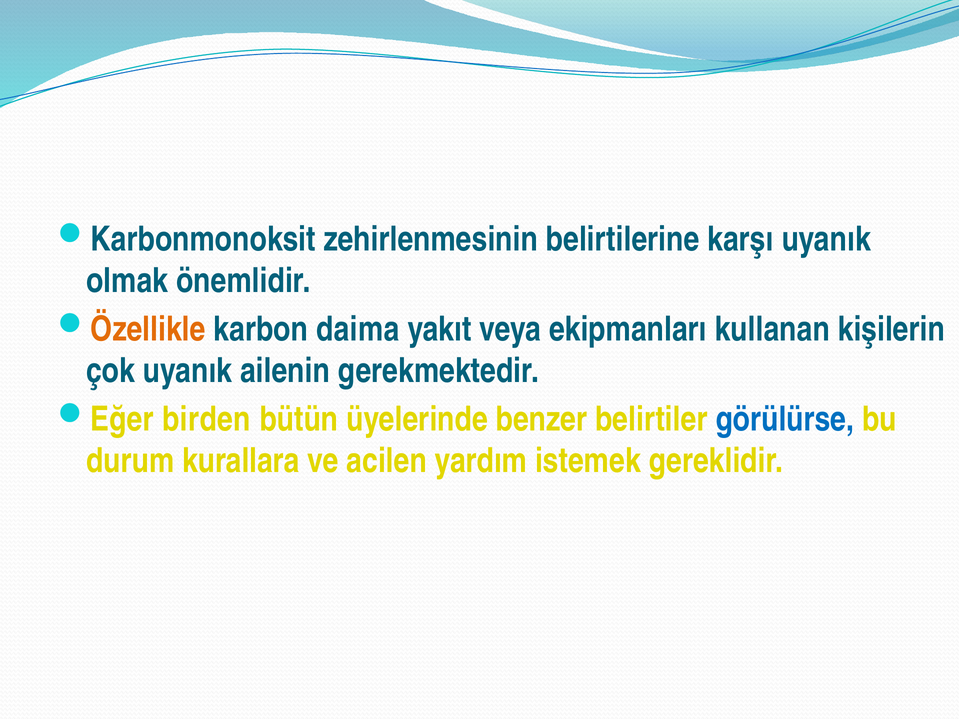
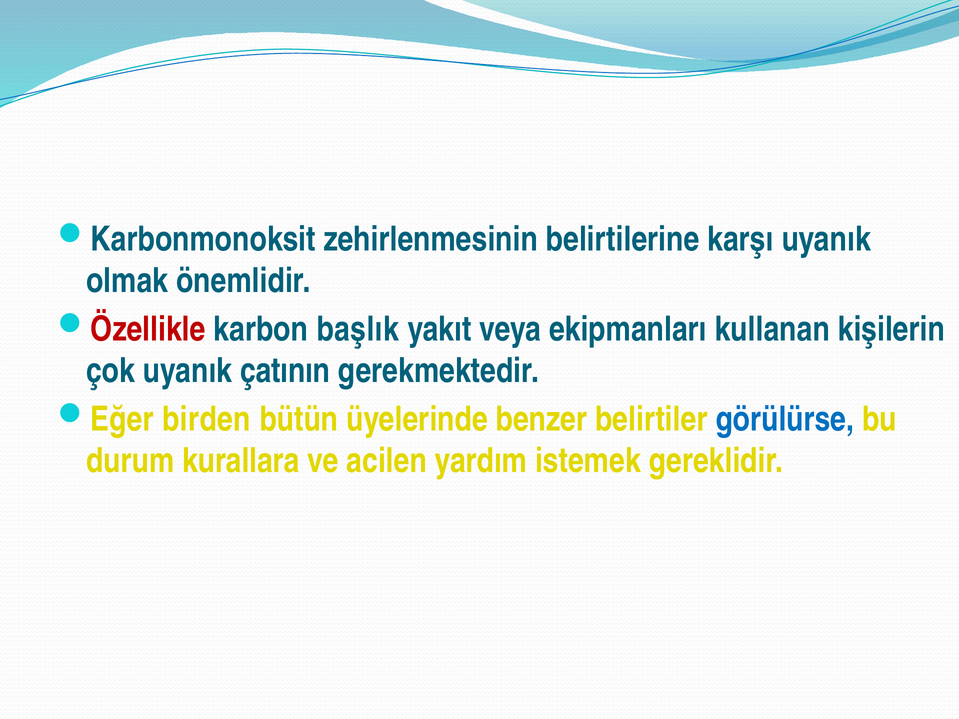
Özellikle colour: orange -> red
daima: daima -> başlık
ailenin: ailenin -> çatının
